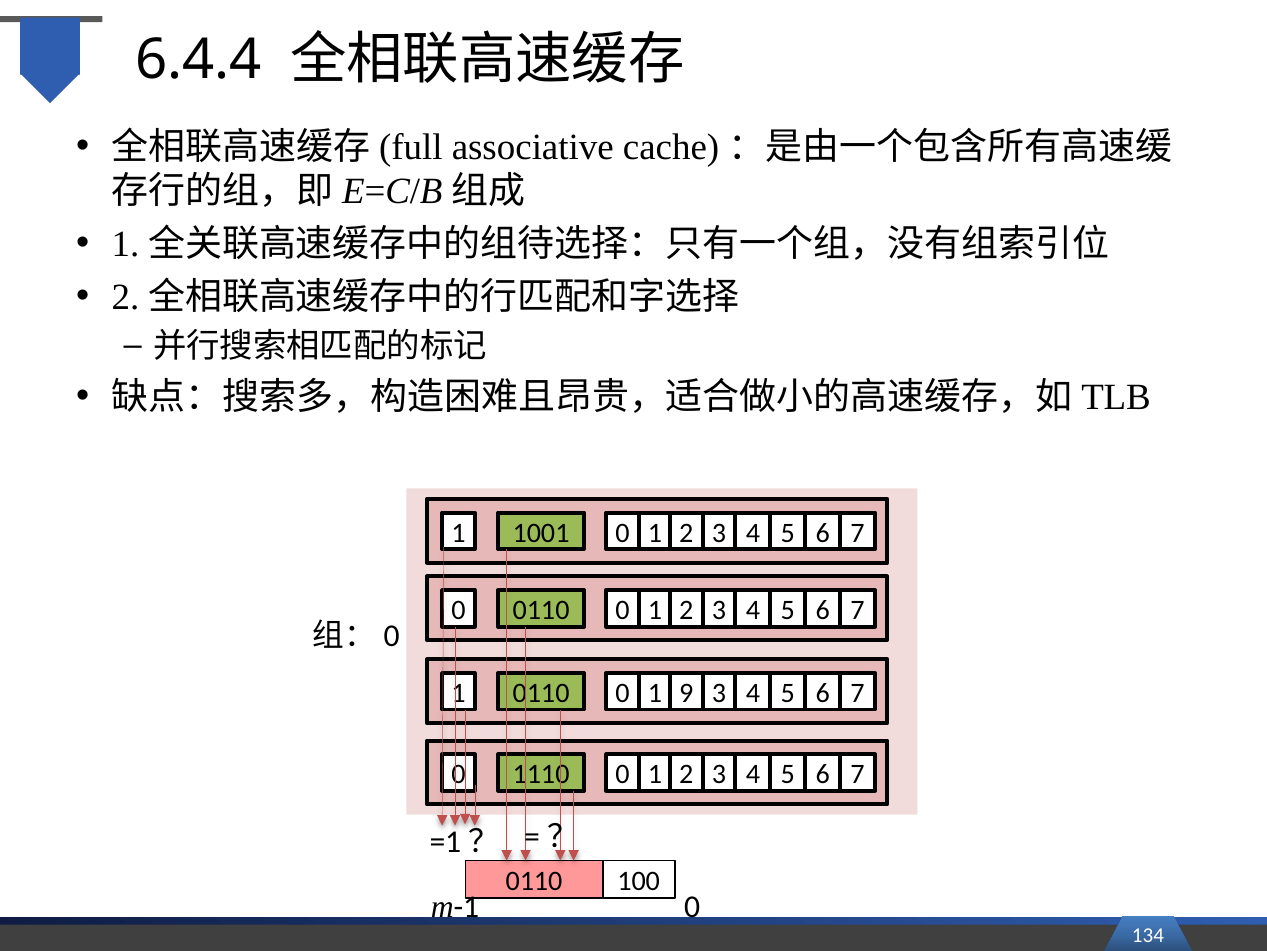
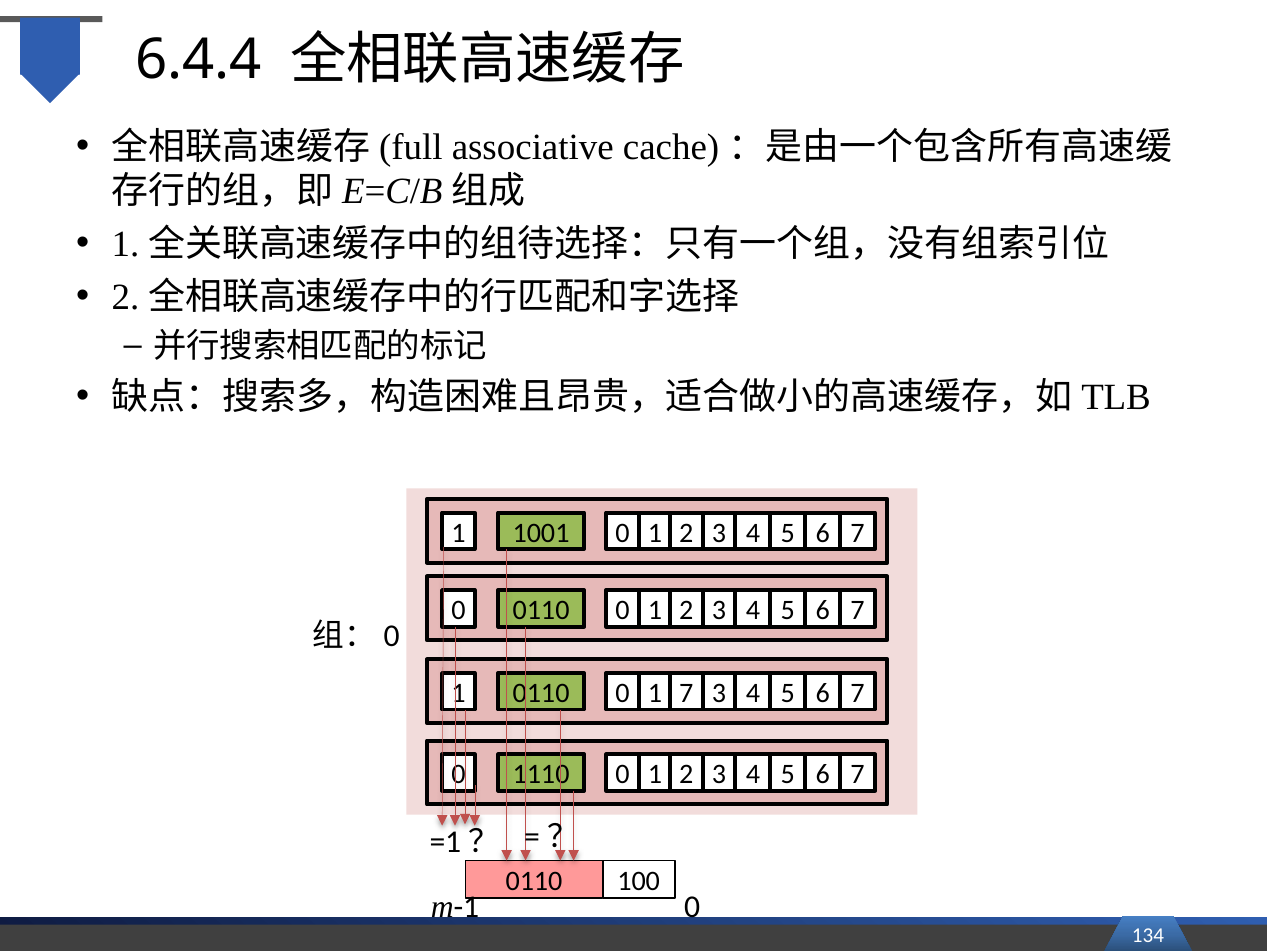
1 9: 9 -> 7
